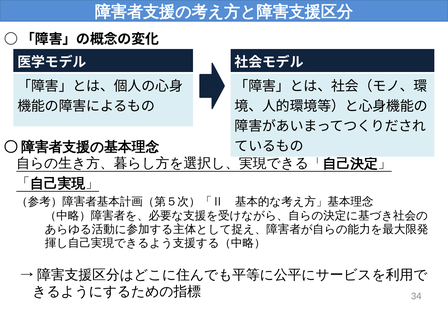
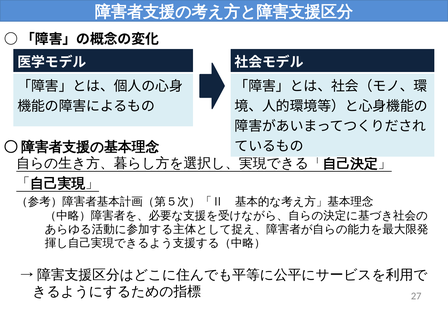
34: 34 -> 27
